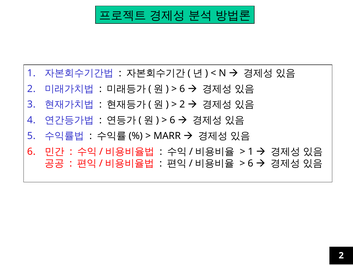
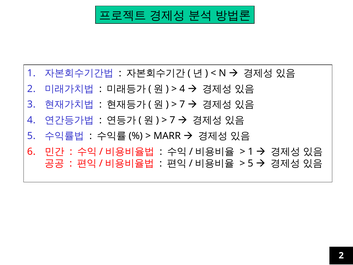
6 at (182, 89): 6 -> 4
2 at (182, 104): 2 -> 7
6 at (172, 120): 6 -> 7
6 at (250, 163): 6 -> 5
